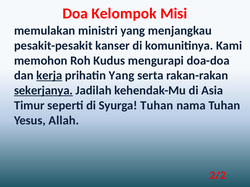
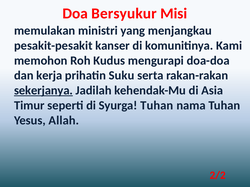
Kelompok: Kelompok -> Bersyukur
kerja underline: present -> none
prihatin Yang: Yang -> Suku
